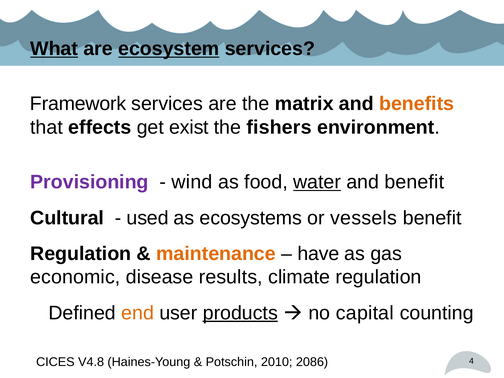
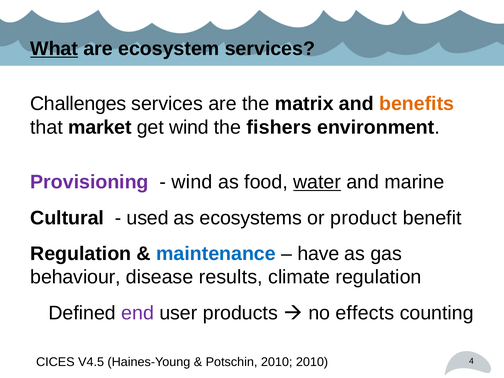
ecosystem underline: present -> none
Framework: Framework -> Challenges
effects: effects -> market
get exist: exist -> wind
and benefit: benefit -> marine
vessels: vessels -> product
maintenance colour: orange -> blue
economic: economic -> behaviour
end colour: orange -> purple
products underline: present -> none
capital: capital -> effects
V4.8: V4.8 -> V4.5
2010 2086: 2086 -> 2010
